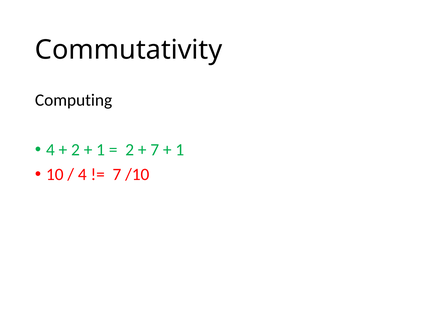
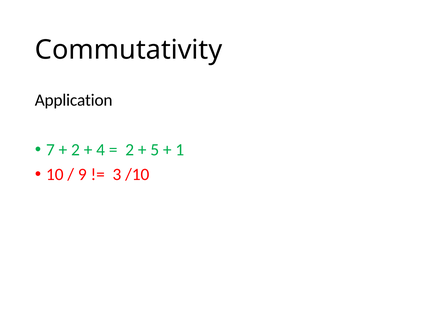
Computing: Computing -> Application
4 at (50, 150): 4 -> 7
1 at (101, 150): 1 -> 4
7 at (155, 150): 7 -> 5
4 at (82, 175): 4 -> 9
7 at (117, 175): 7 -> 3
